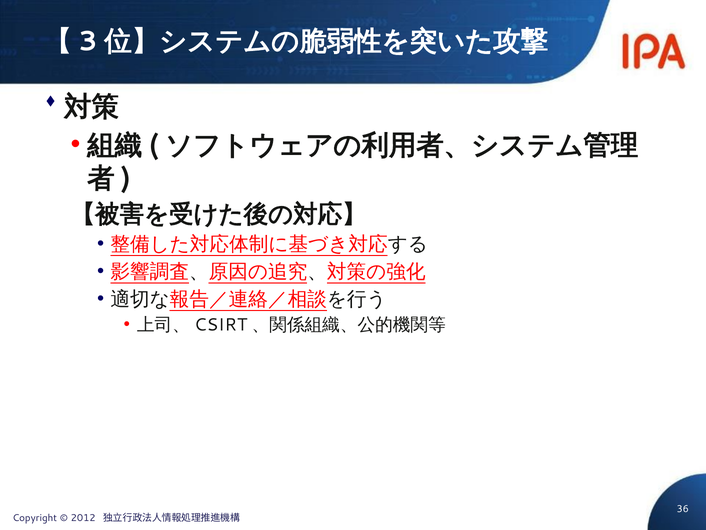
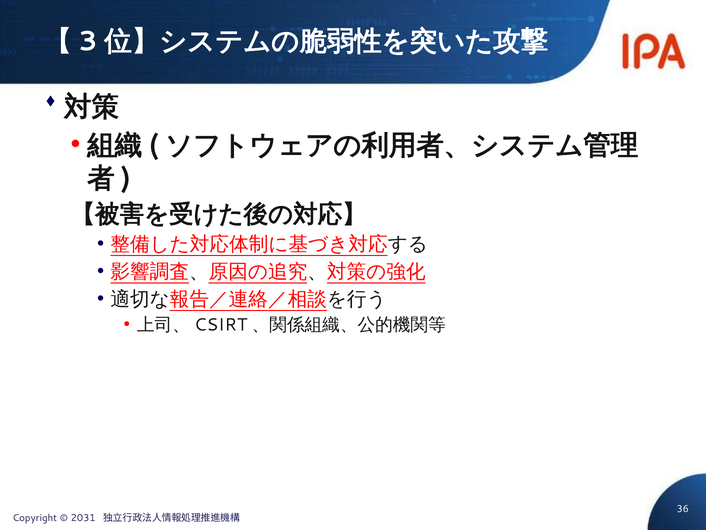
2012: 2012 -> 2031
